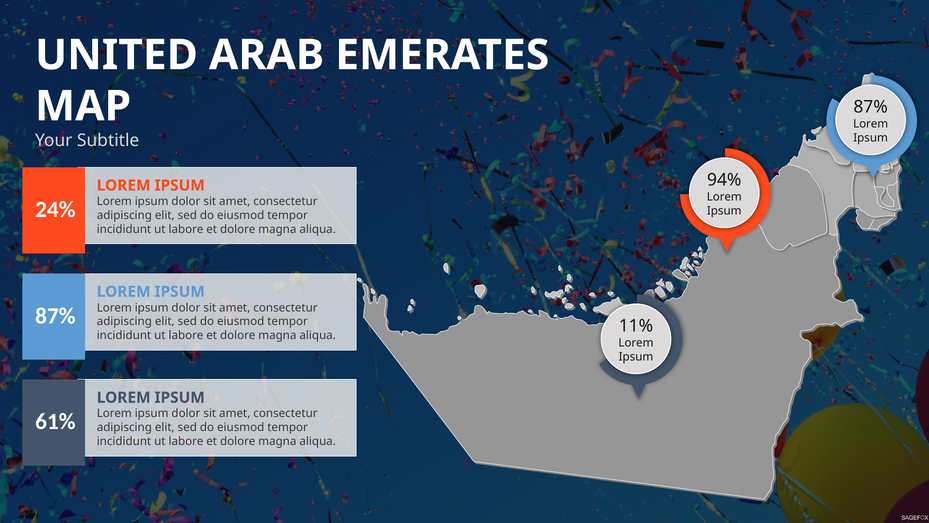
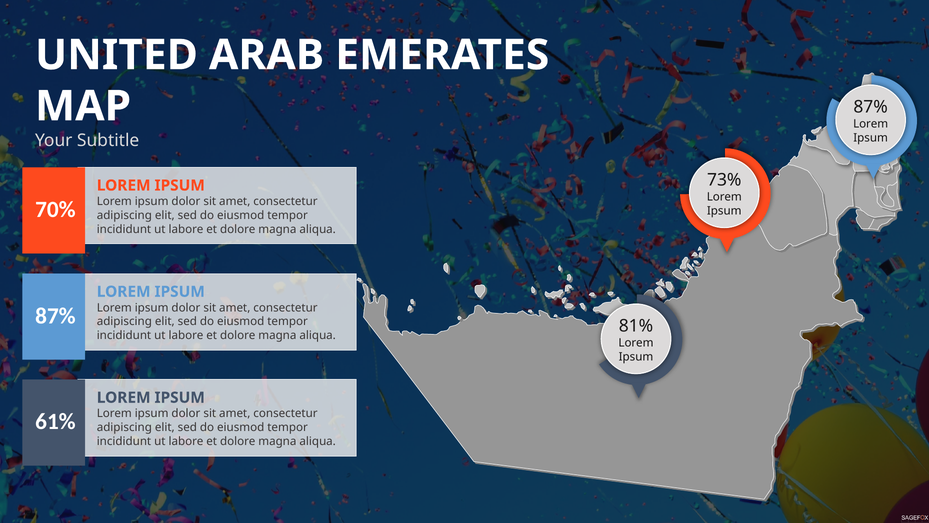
94%: 94% -> 73%
24%: 24% -> 70%
11%: 11% -> 81%
